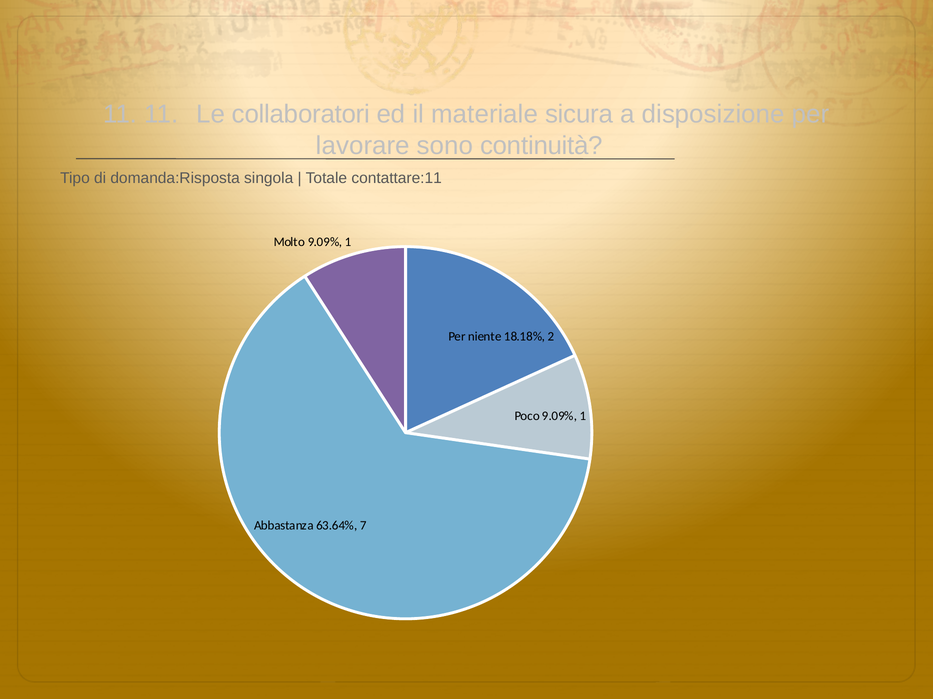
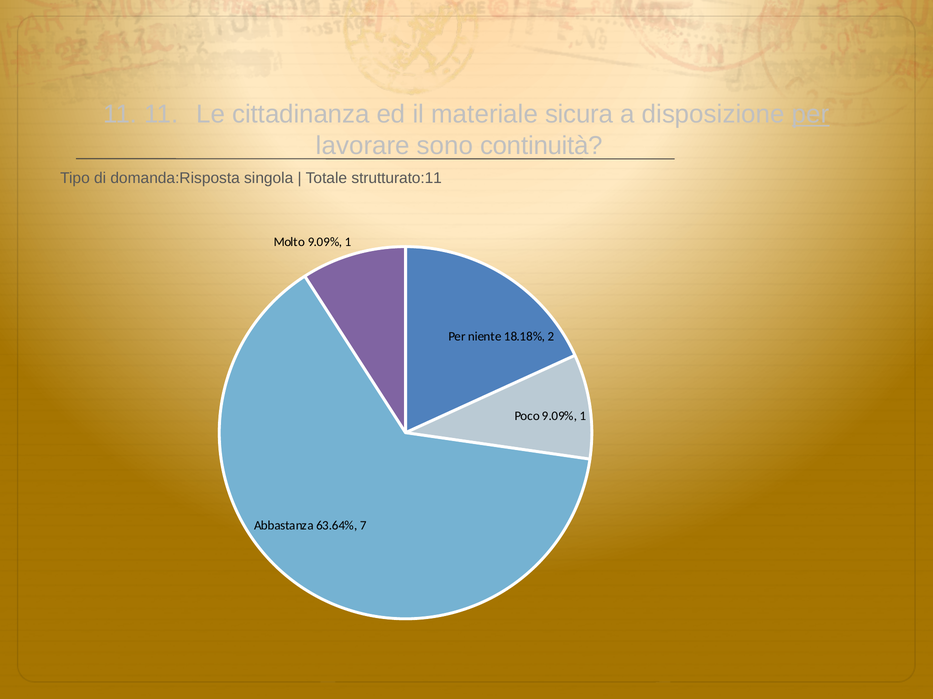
collaboratori: collaboratori -> cittadinanza
per at (811, 115) underline: none -> present
contattare:11: contattare:11 -> strutturato:11
